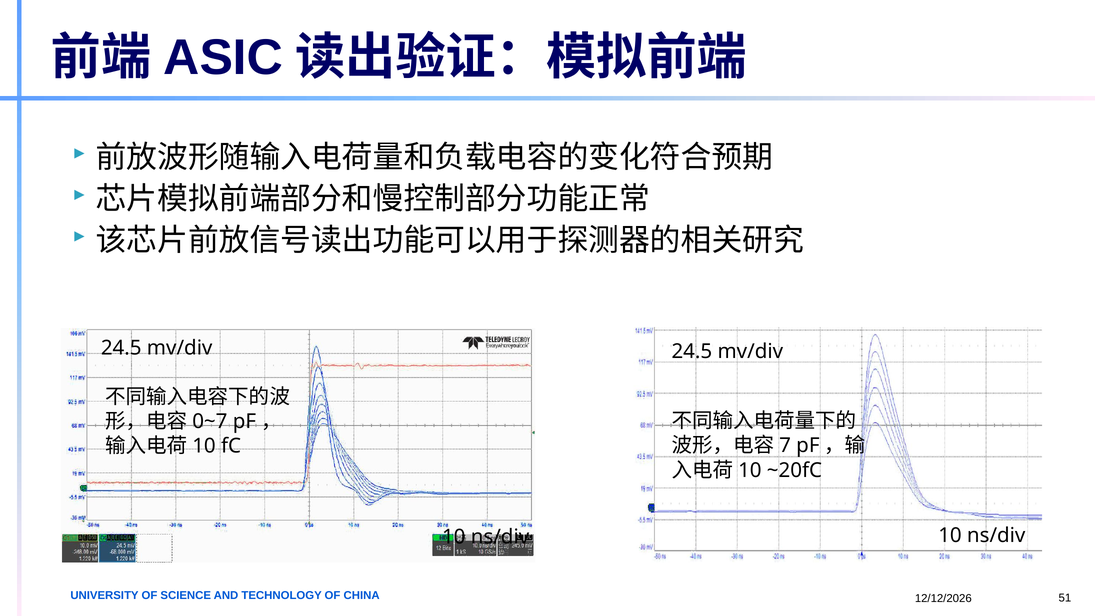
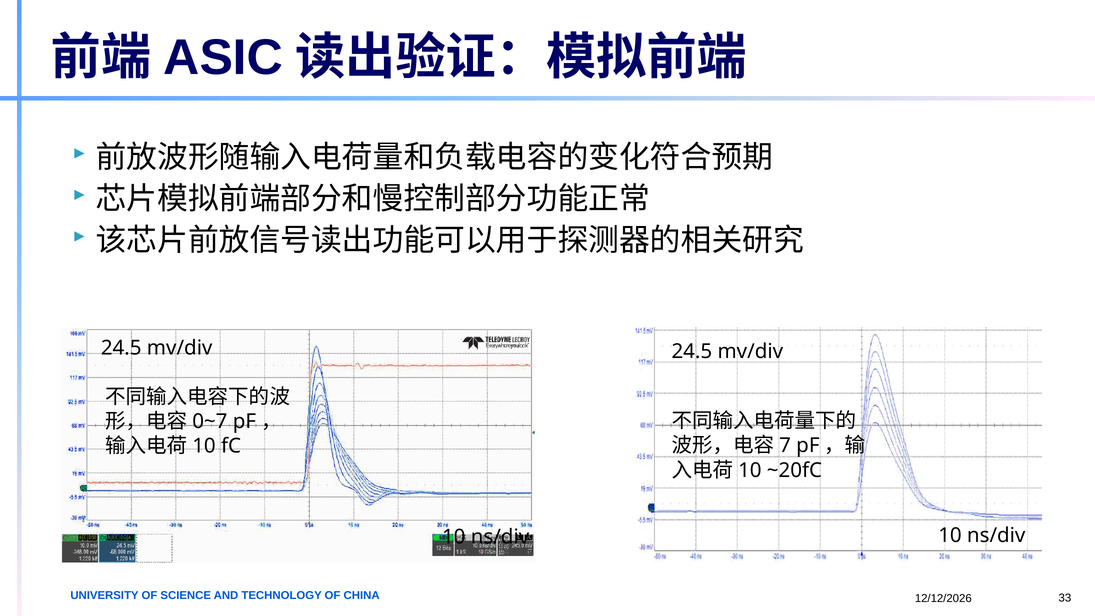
51: 51 -> 33
